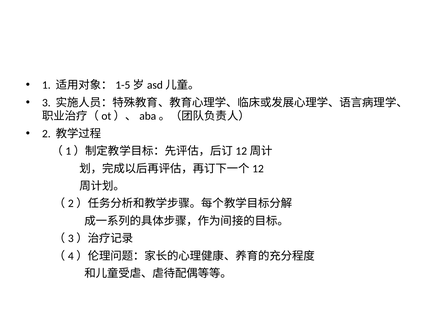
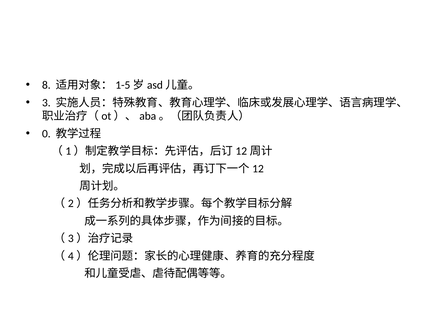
1: 1 -> 8
2: 2 -> 0
